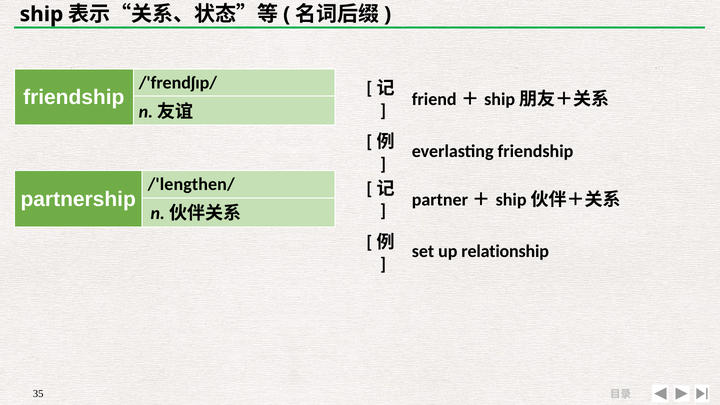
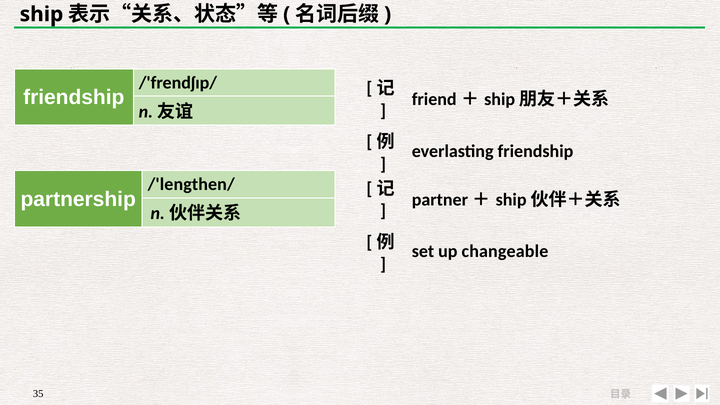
relationship: relationship -> changeable
